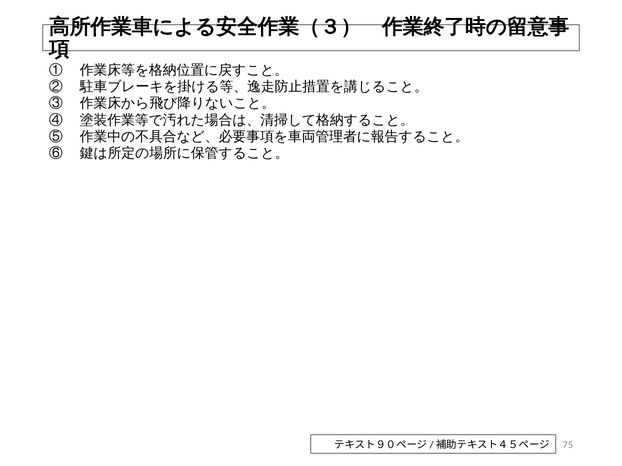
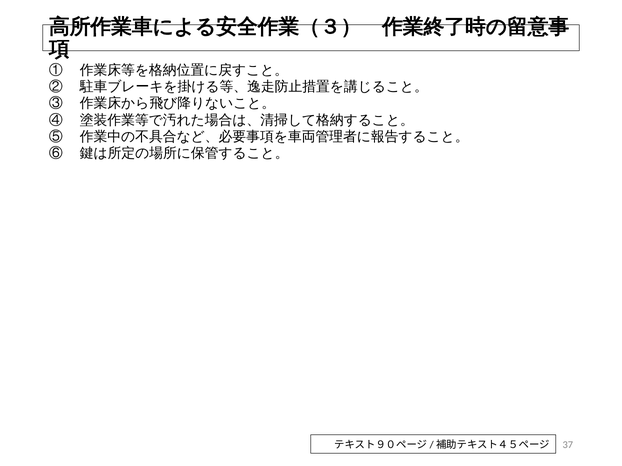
75: 75 -> 37
